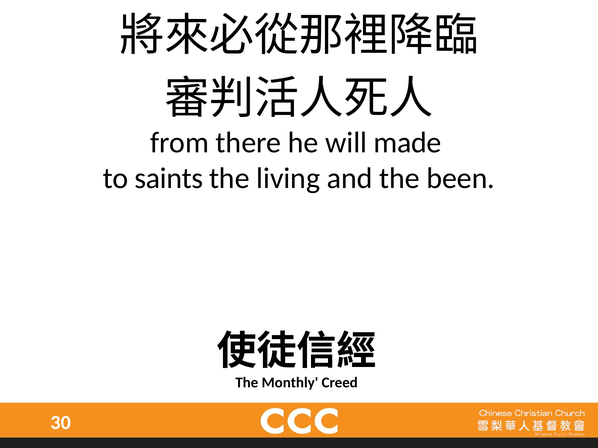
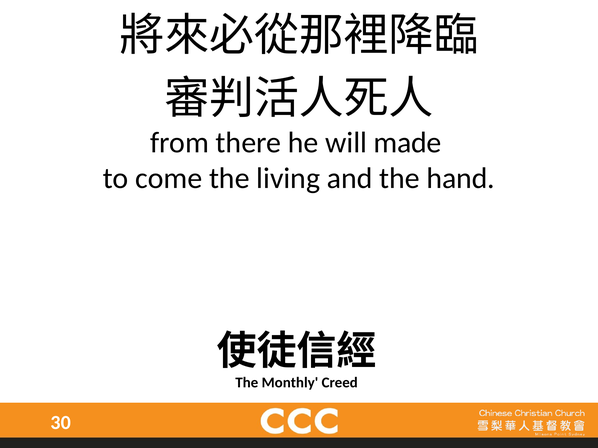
saints: saints -> come
been: been -> hand
